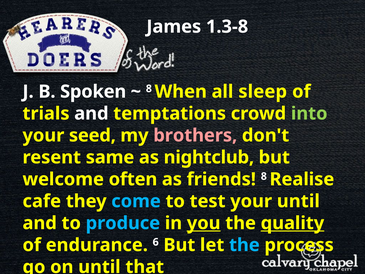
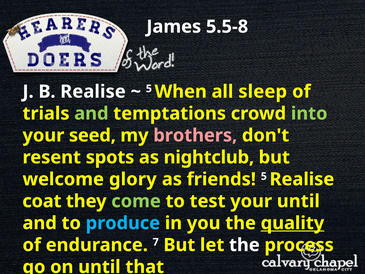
1.3-8: 1.3-8 -> 5.5-8
B Spoken: Spoken -> Realise
8 at (149, 89): 8 -> 5
and at (91, 113) colour: white -> light green
same: same -> spots
often: often -> glory
friends 8: 8 -> 5
cafe: cafe -> coat
come colour: light blue -> light green
you underline: present -> none
6: 6 -> 7
the at (244, 245) colour: light blue -> white
